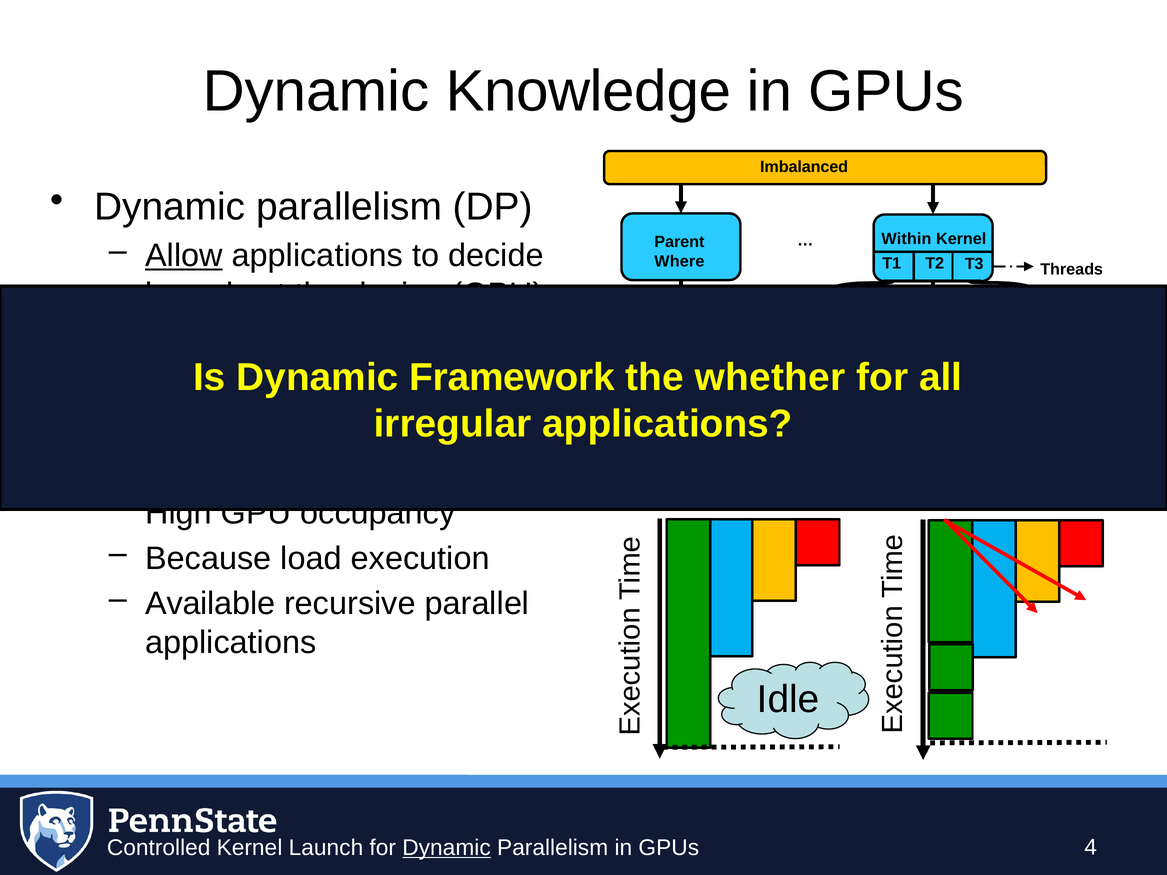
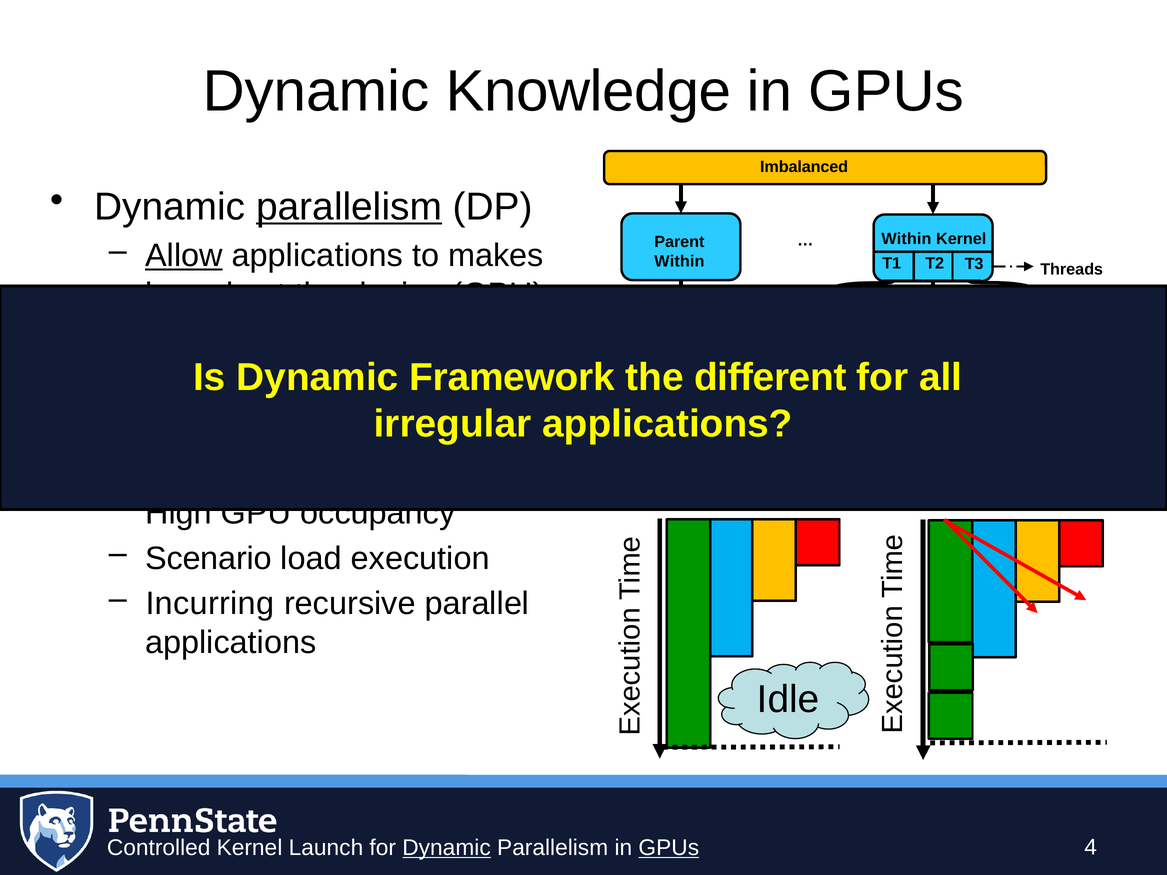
parallelism at (349, 207) underline: none -> present
decide: decide -> makes
Where at (679, 261): Where -> Within
whether: whether -> different
Because: Because -> Scenario
Available: Available -> Incurring
GPUs at (669, 848) underline: none -> present
